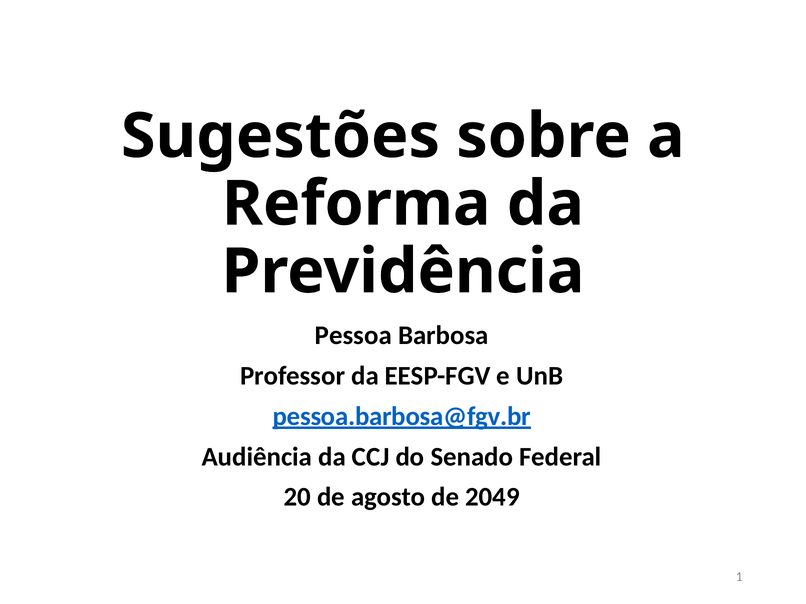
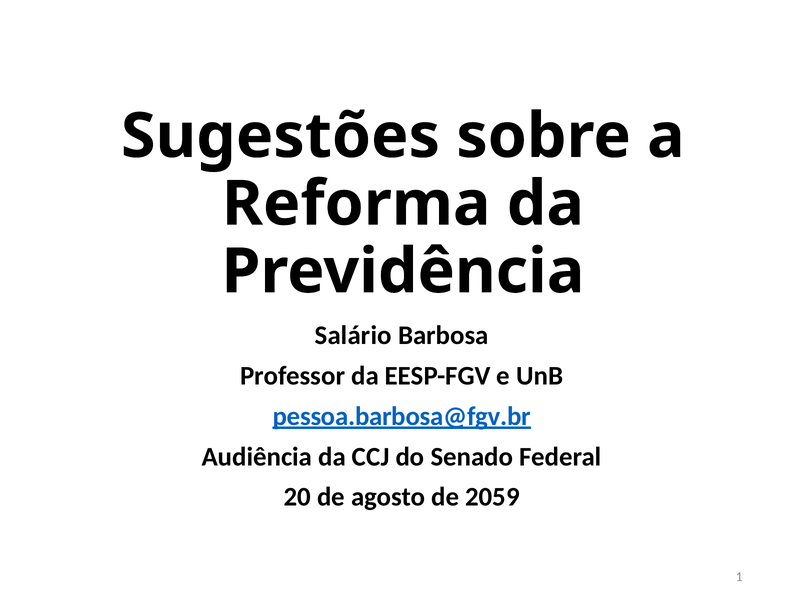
Pessoa: Pessoa -> Salário
2049: 2049 -> 2059
